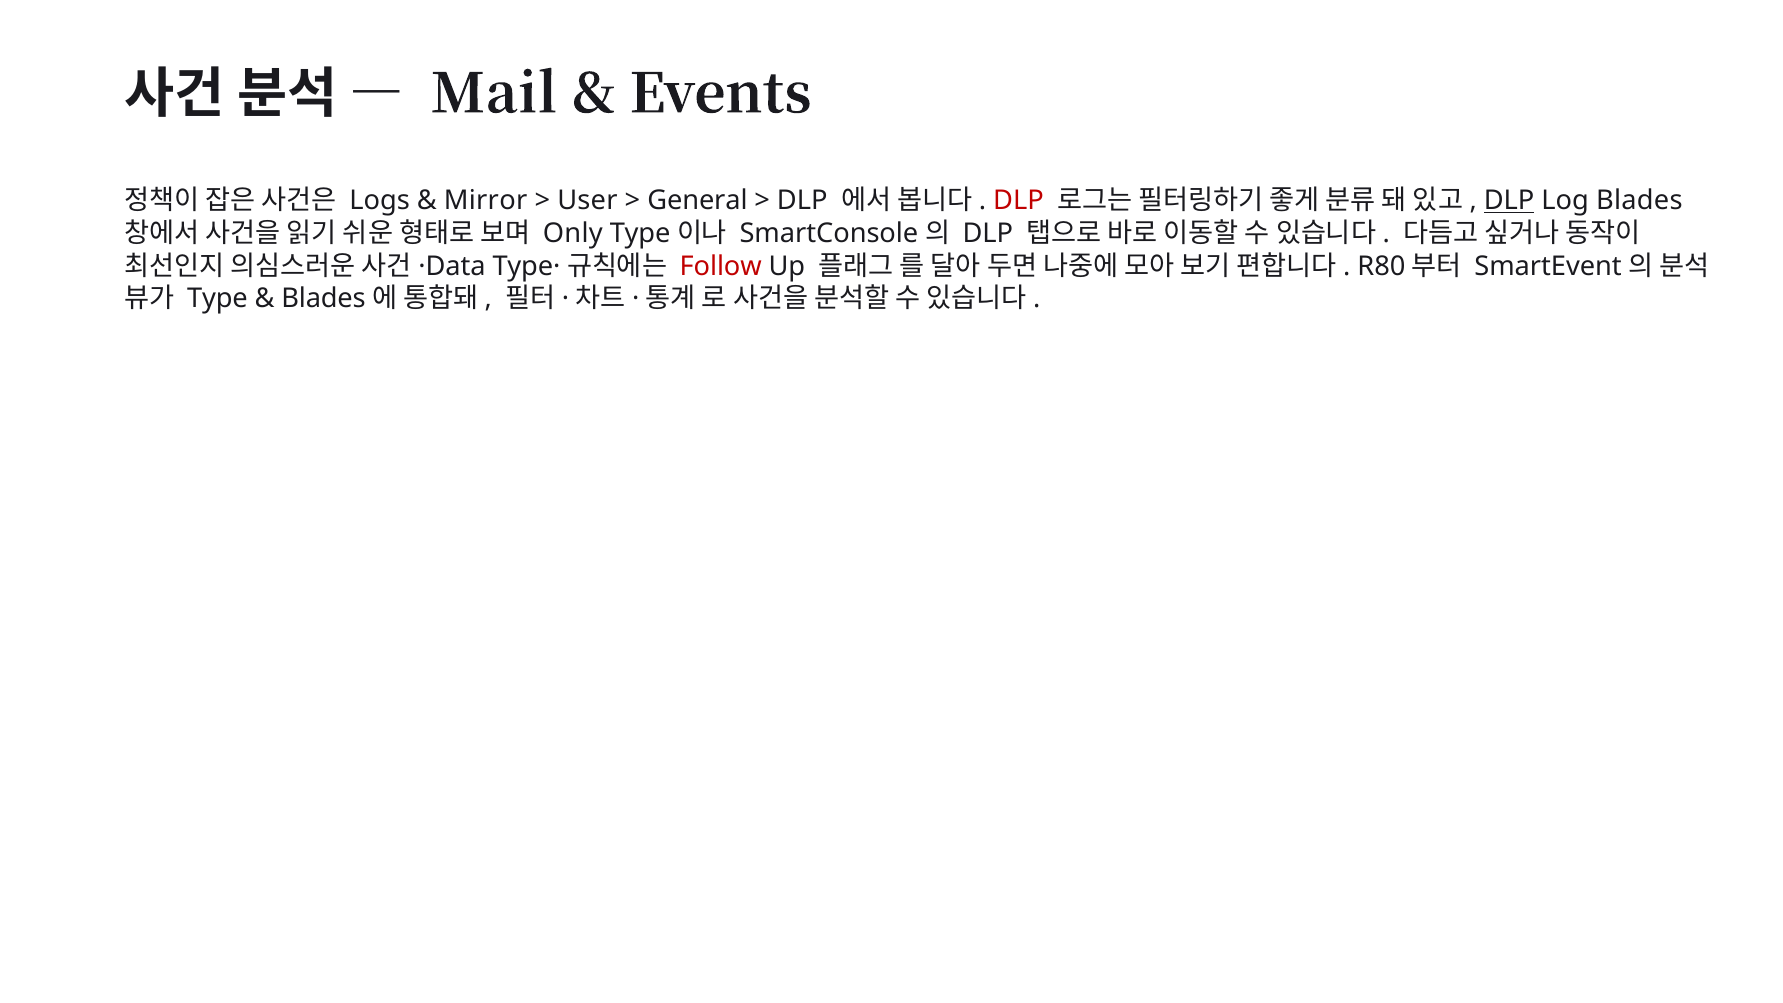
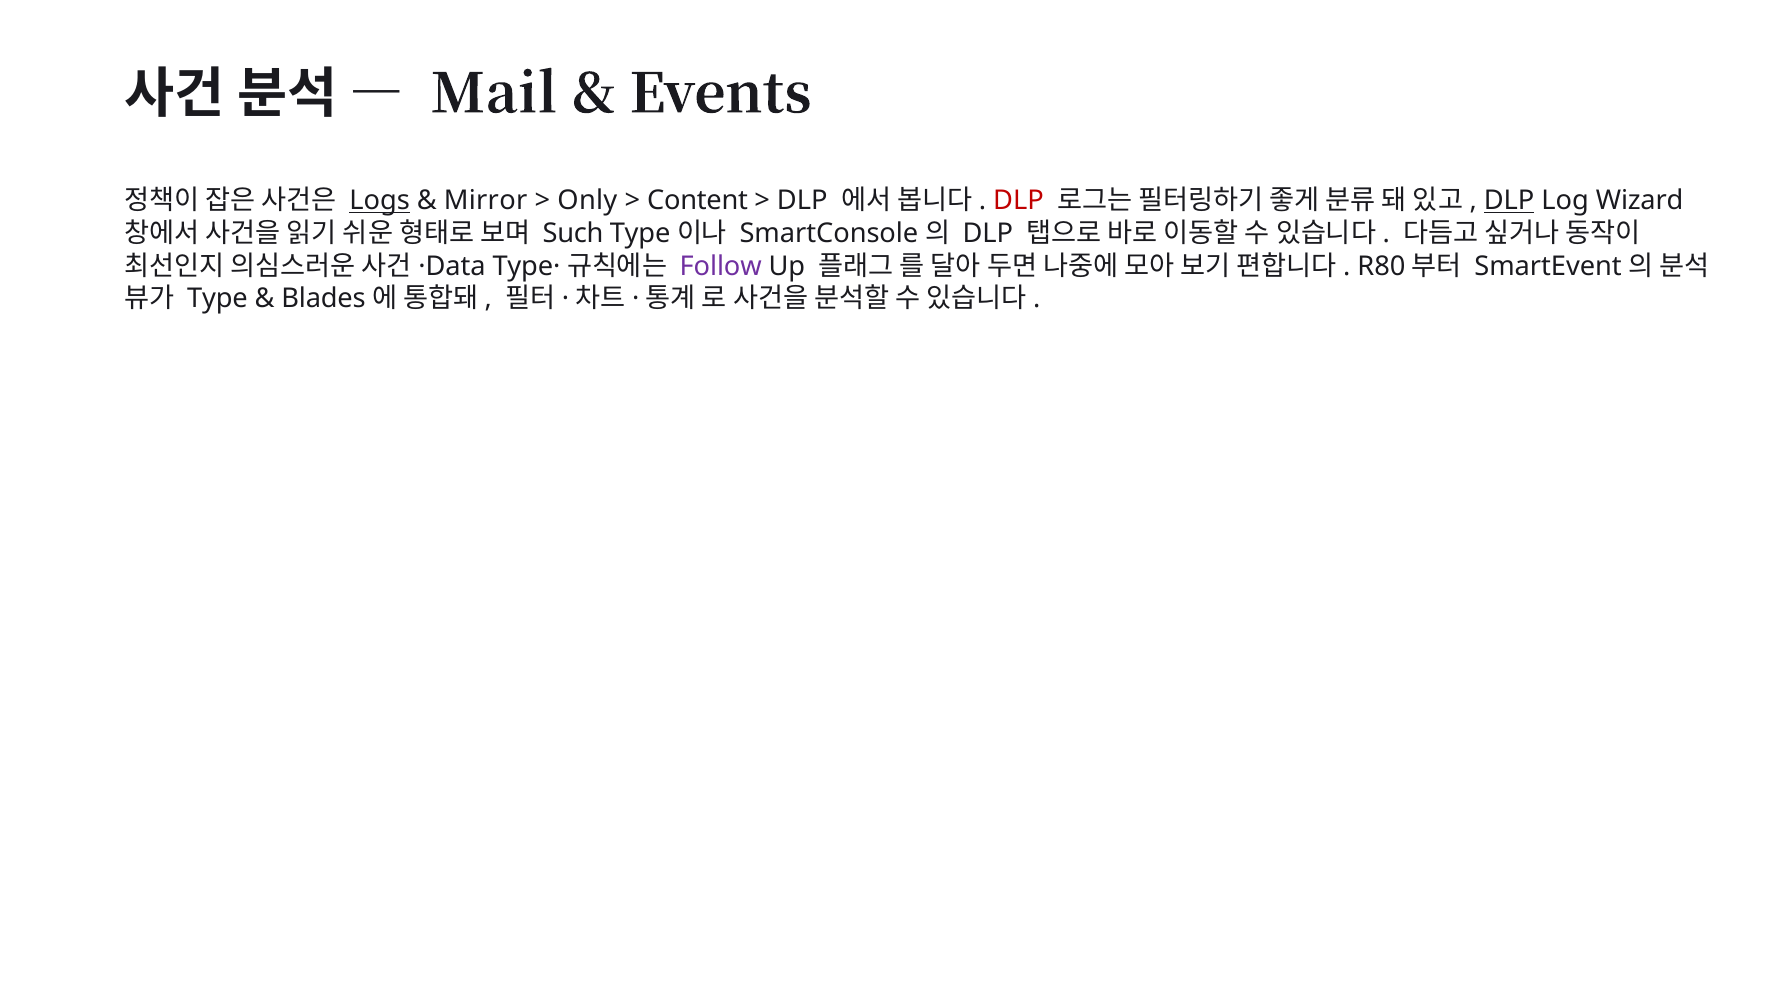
Logs underline: none -> present
User: User -> Only
General: General -> Content
Log Blades: Blades -> Wizard
Only: Only -> Such
Follow colour: red -> purple
